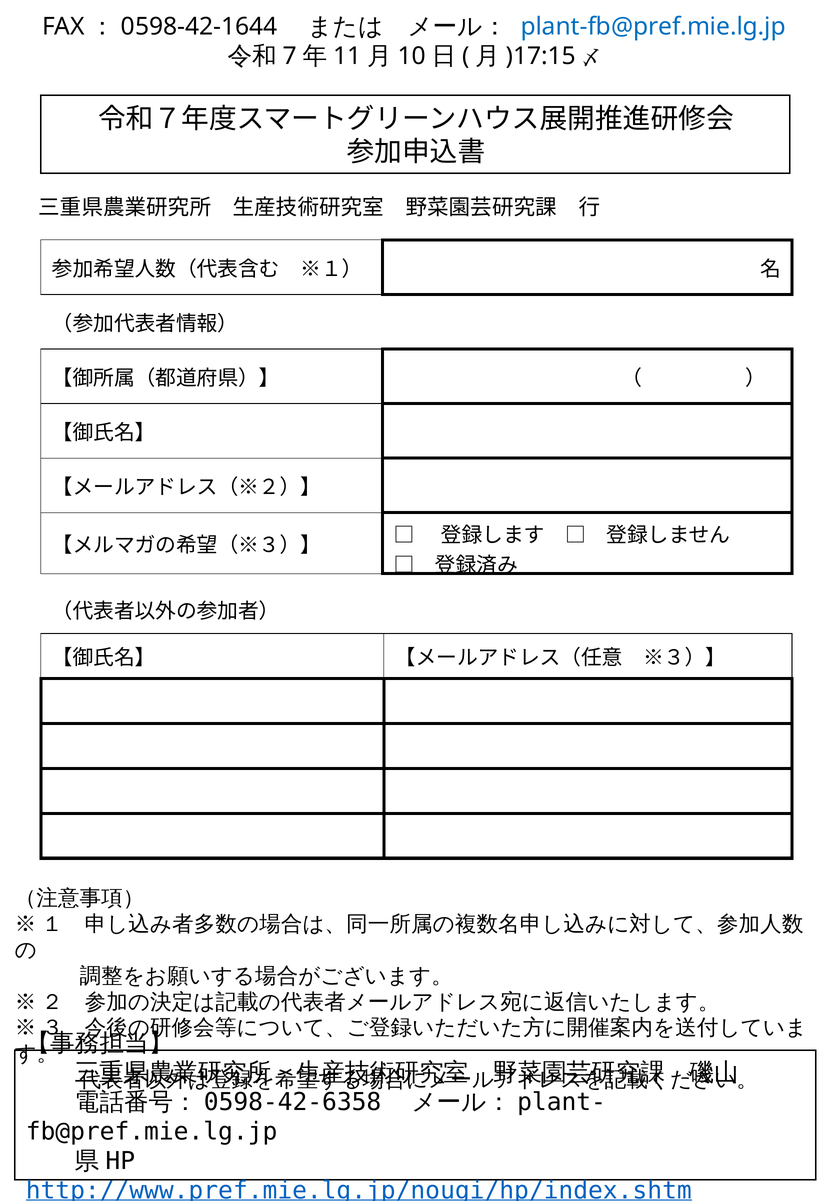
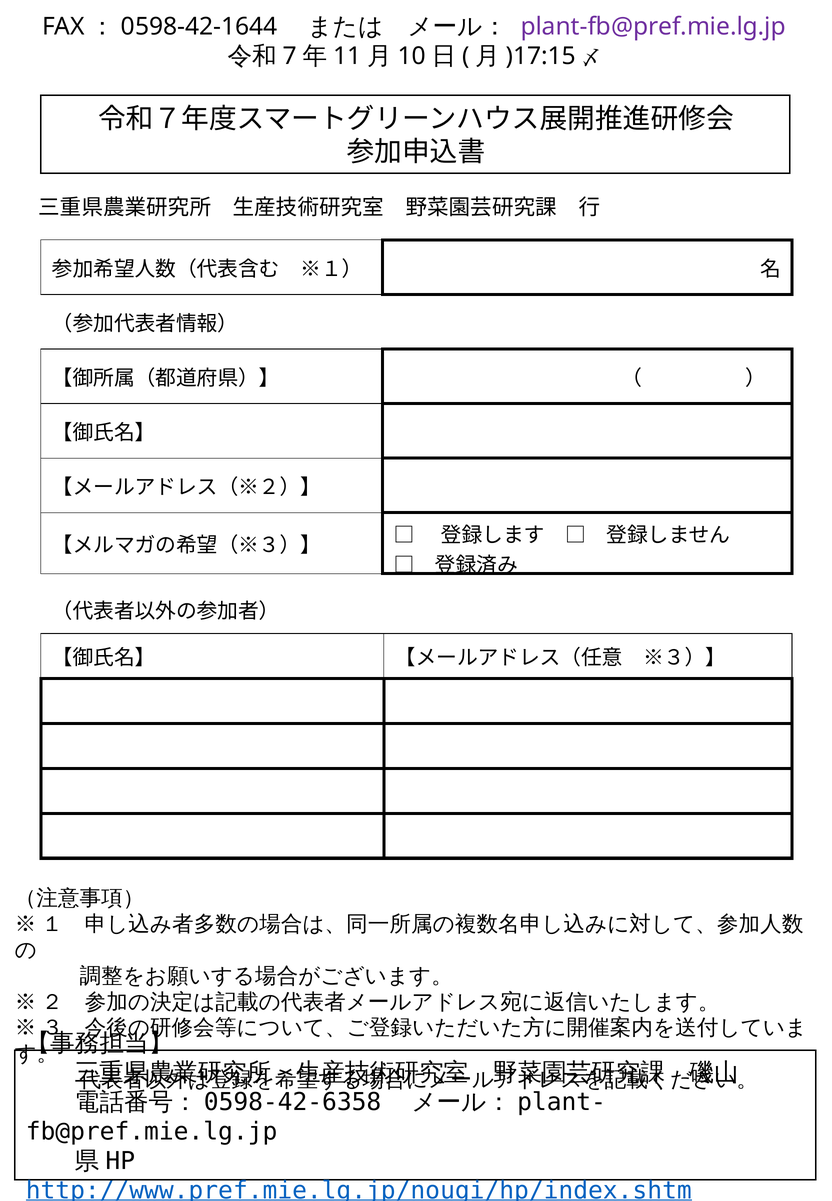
plant-fb@pref.mie.lg.jp colour: blue -> purple
